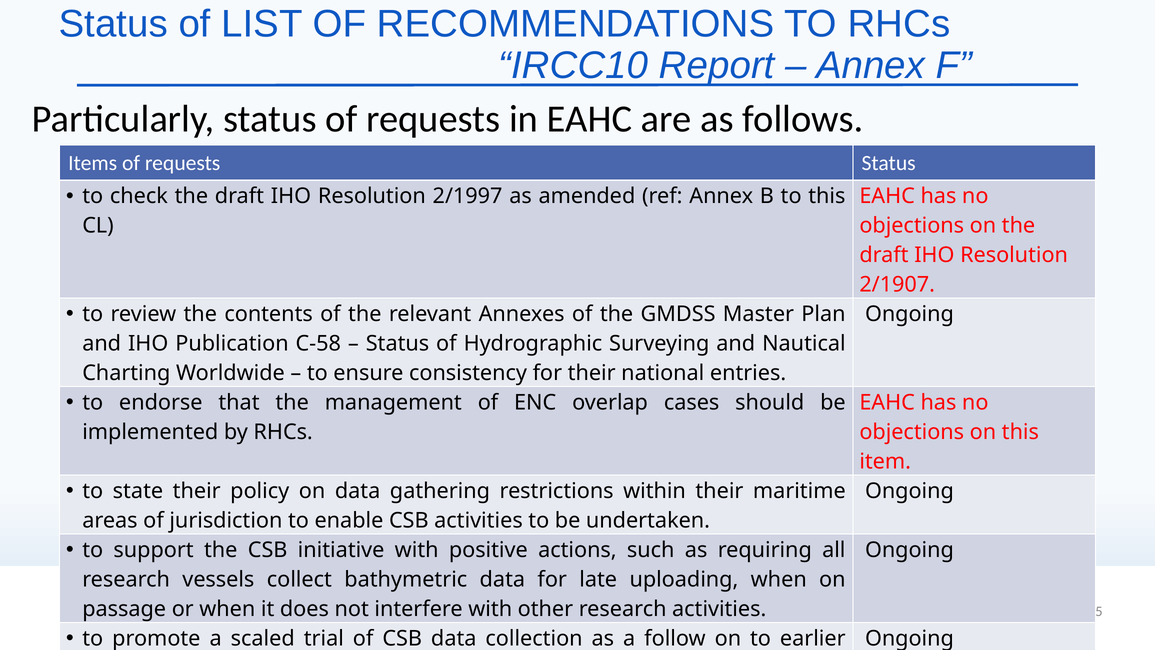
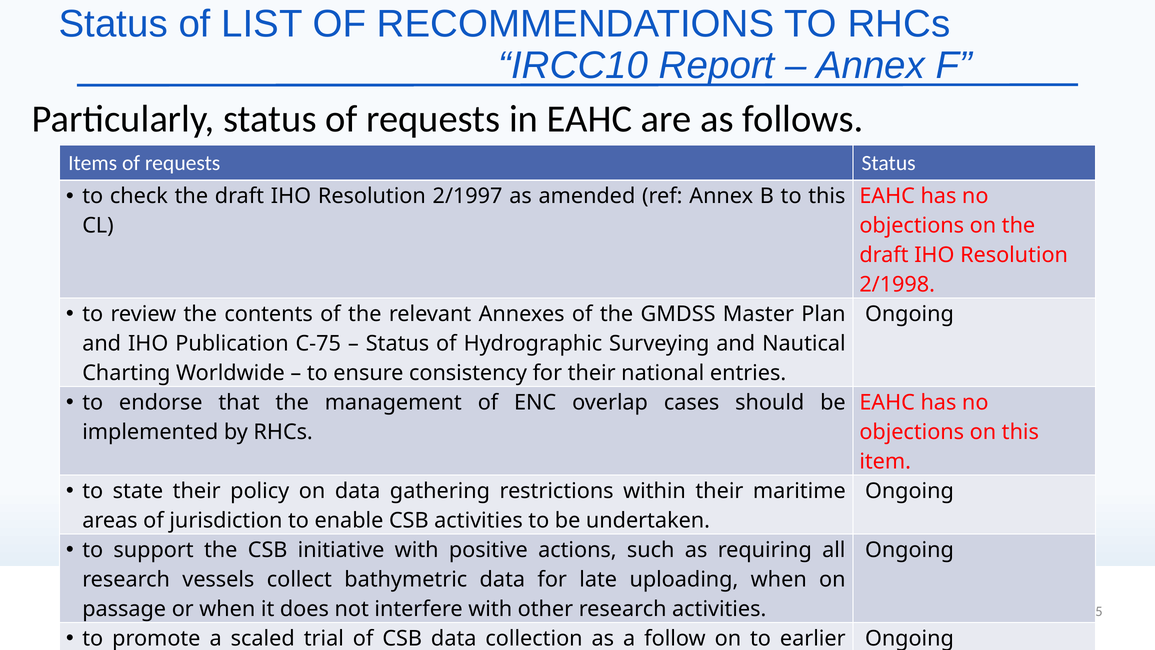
2/1907: 2/1907 -> 2/1998
C-58: C-58 -> C-75
